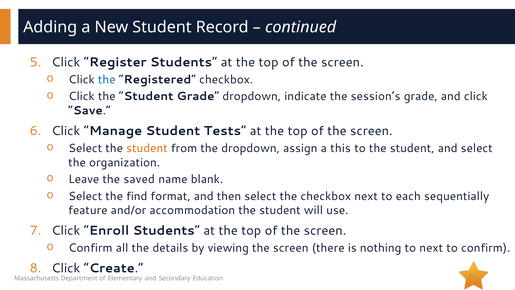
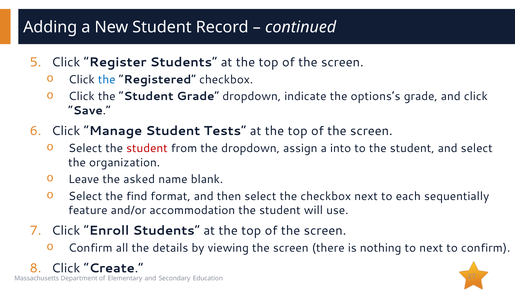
session’s: session’s -> options’s
student at (147, 148) colour: orange -> red
this: this -> into
saved: saved -> asked
